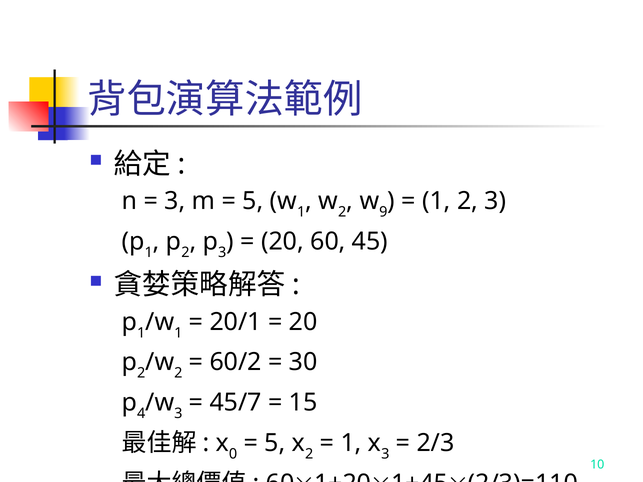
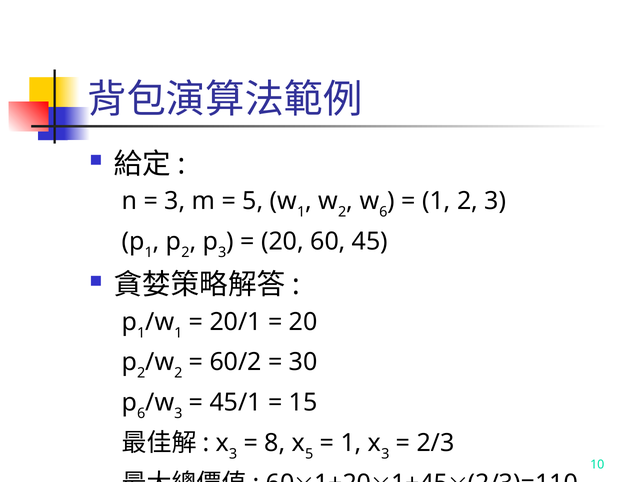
9 at (383, 212): 9 -> 6
4 at (141, 414): 4 -> 6
45/7: 45/7 -> 45/1
0 at (233, 454): 0 -> 3
5 at (275, 443): 5 -> 8
2 at (309, 454): 2 -> 5
